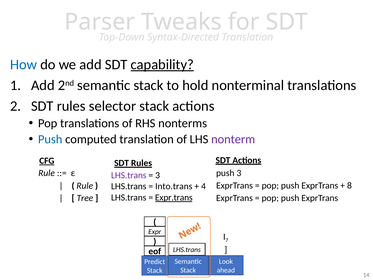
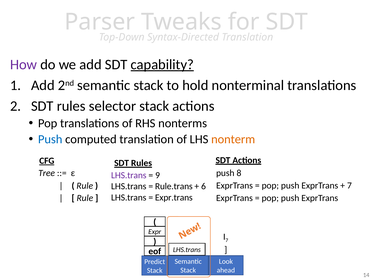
How colour: blue -> purple
nonterm colour: purple -> orange
Rule at (47, 173): Rule -> Tree
push 3: 3 -> 8
3 at (158, 175): 3 -> 9
8 at (349, 185): 8 -> 7
Into.trans: Into.trans -> Rule.trans
4: 4 -> 6
Expr.trans underline: present -> none
Tree at (85, 198): Tree -> Rule
